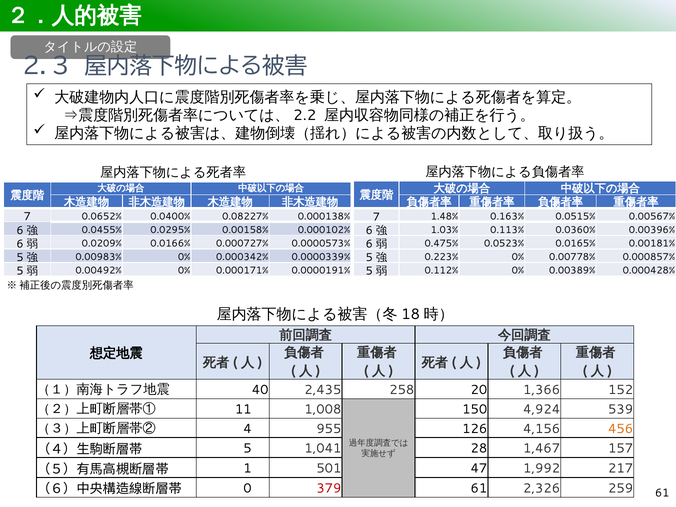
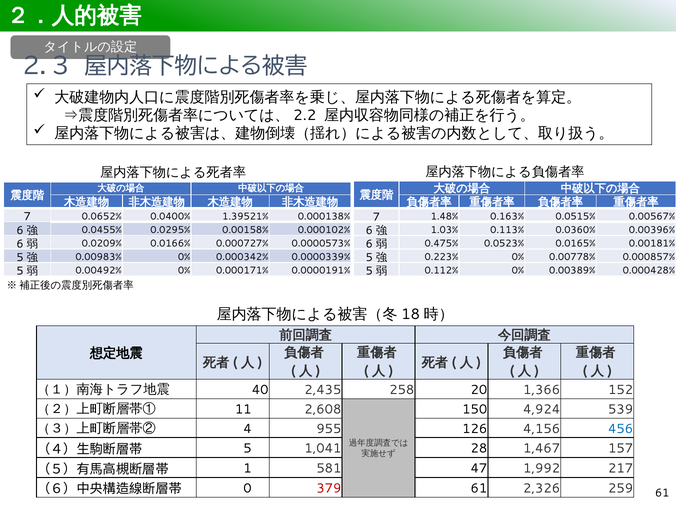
0.08227%: 0.08227% -> 1.39521%
1,008: 1,008 -> 2,608
456 colour: orange -> blue
501: 501 -> 581
